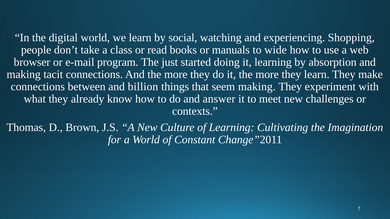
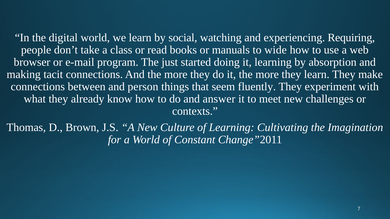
Shopping: Shopping -> Requiring
billion: billion -> person
seem making: making -> fluently
